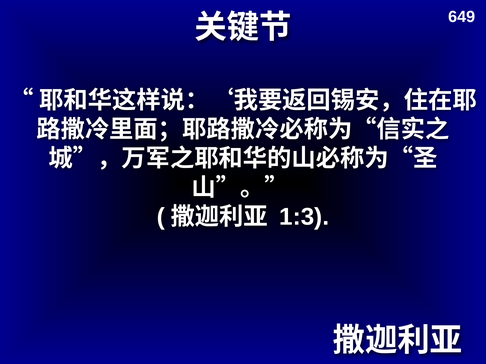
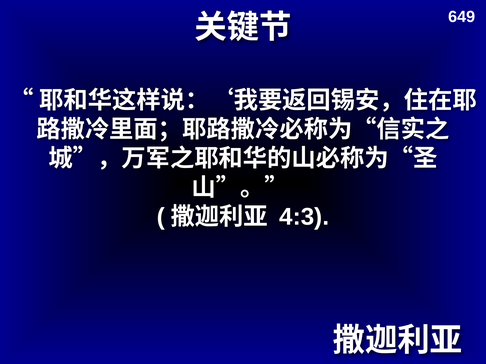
1:3: 1:3 -> 4:3
